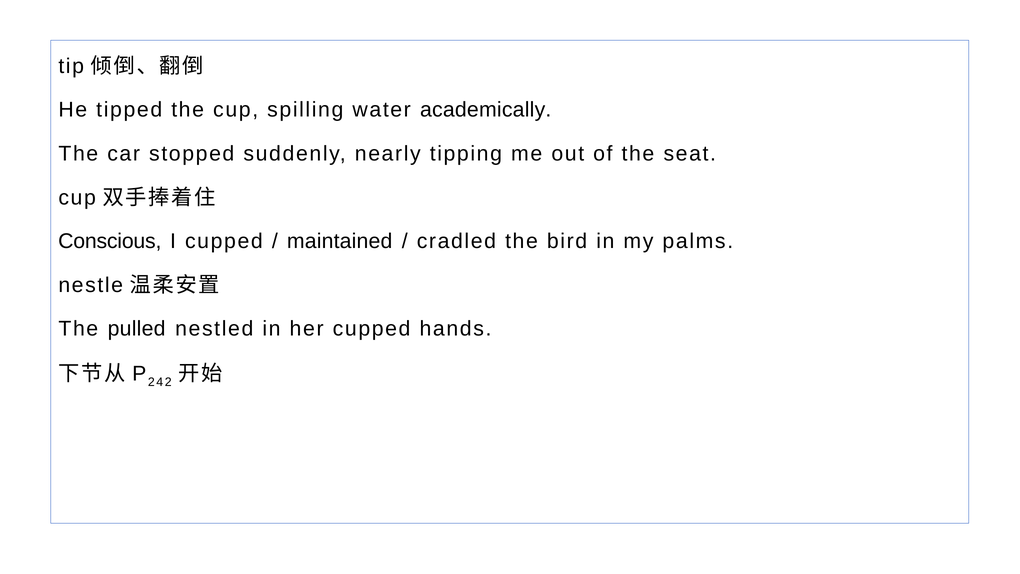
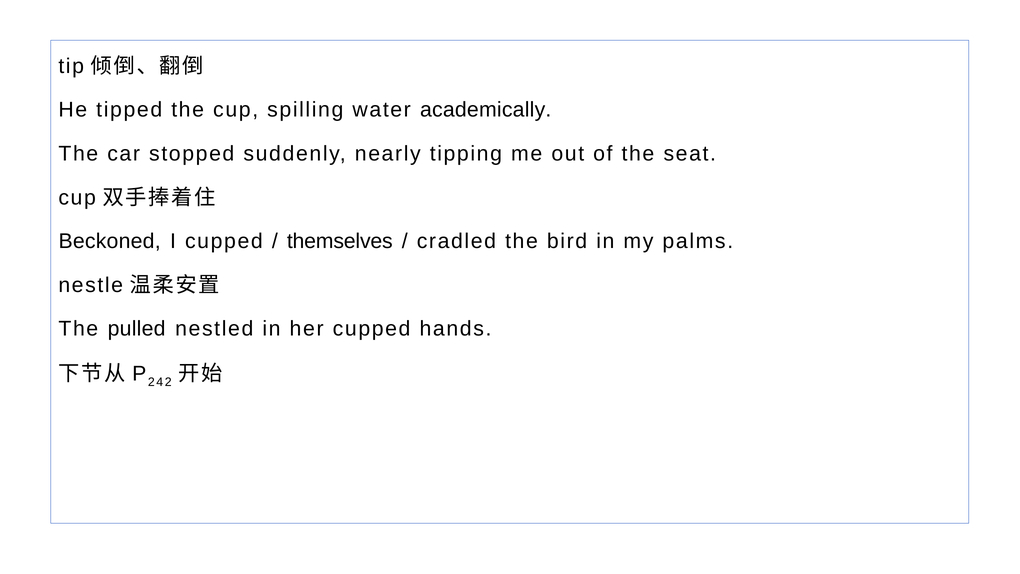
Conscious: Conscious -> Beckoned
maintained: maintained -> themselves
